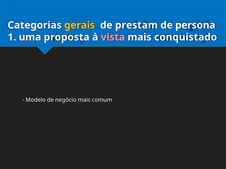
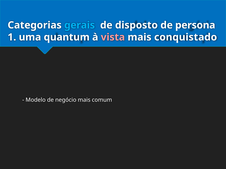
gerais colour: yellow -> light blue
prestam: prestam -> disposto
proposta: proposta -> quantum
